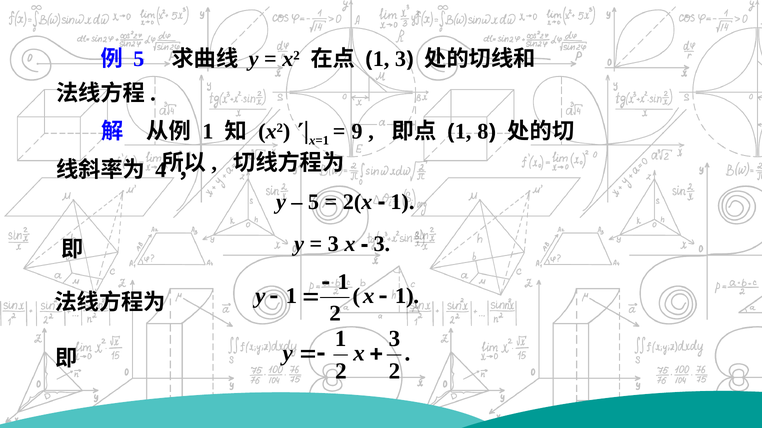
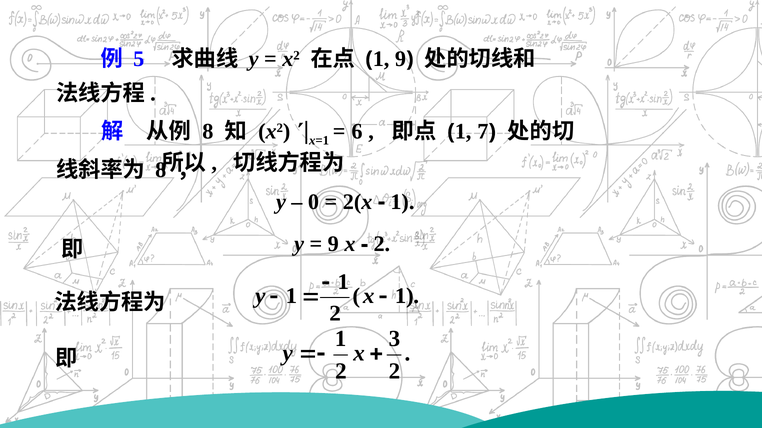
1 3: 3 -> 9
1 at (208, 132): 1 -> 8
9: 9 -> 6
8: 8 -> 7
4 at (161, 170): 4 -> 8
5 at (314, 202): 5 -> 0
3 at (333, 244): 3 -> 9
3 at (382, 244): 3 -> 2
